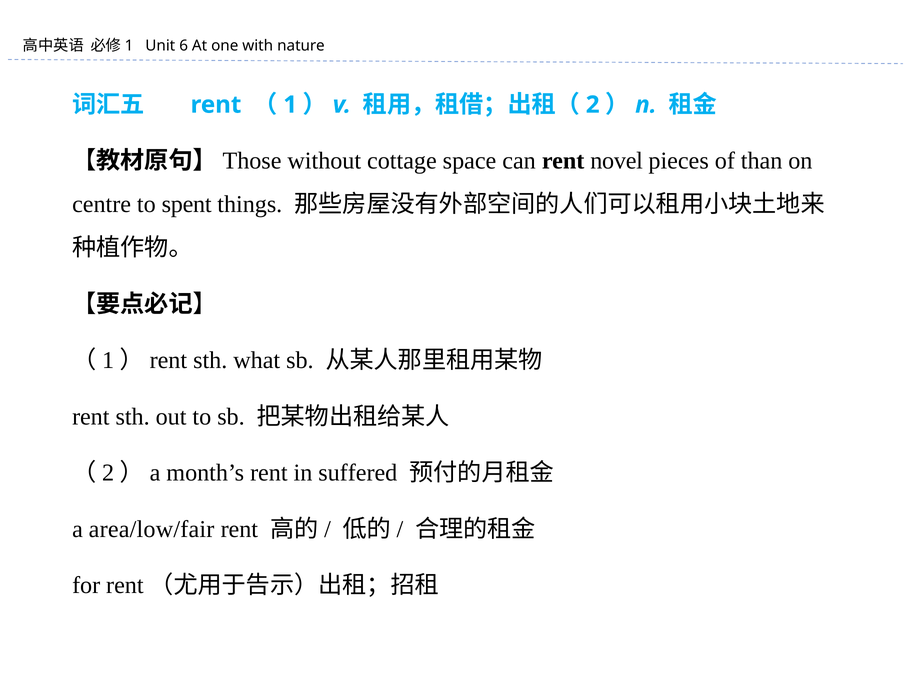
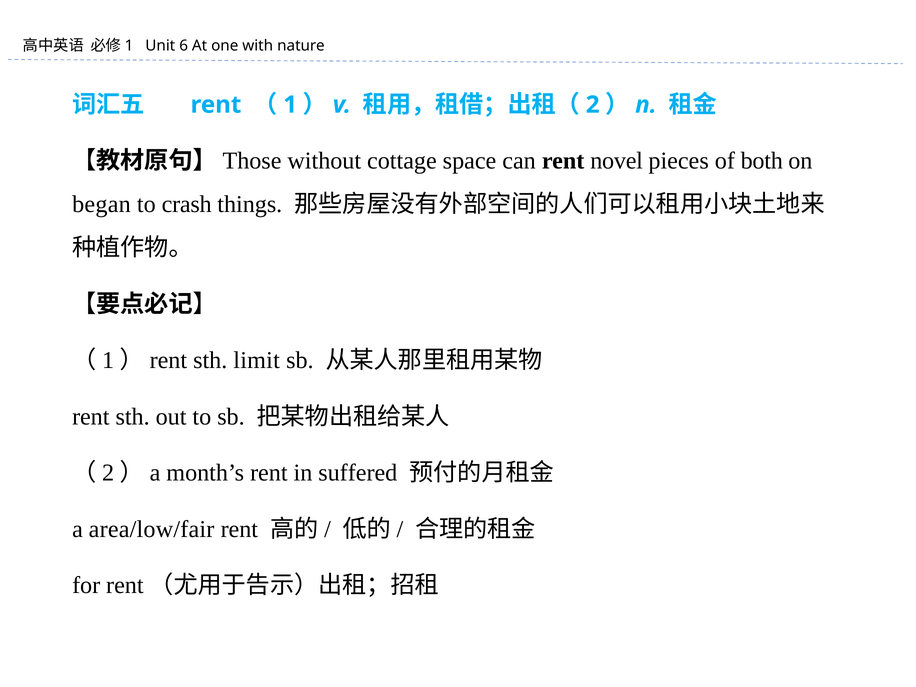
than: than -> both
centre: centre -> began
spent: spent -> crash
what: what -> limit
